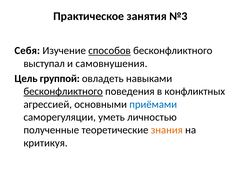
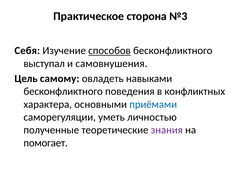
занятия: занятия -> сторона
группой: группой -> самому
бесконфликтного at (63, 91) underline: present -> none
агрессией: агрессией -> характера
знания colour: orange -> purple
критикуя: критикуя -> помогает
